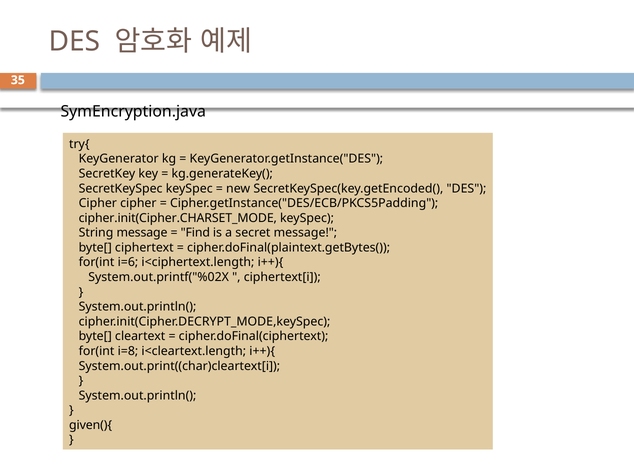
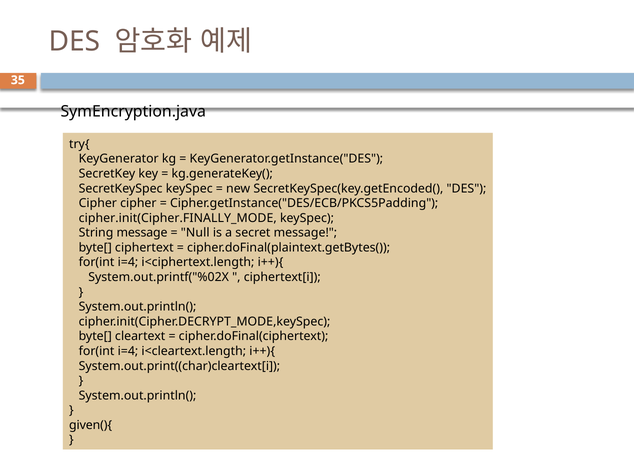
cipher.init(Cipher.CHARSET_MODE: cipher.init(Cipher.CHARSET_MODE -> cipher.init(Cipher.FINALLY_MODE
Find: Find -> Null
i=6 at (128, 263): i=6 -> i=4
i=8 at (128, 352): i=8 -> i=4
